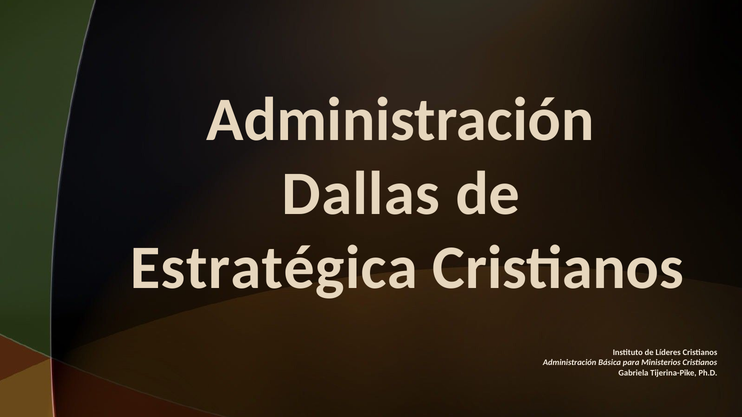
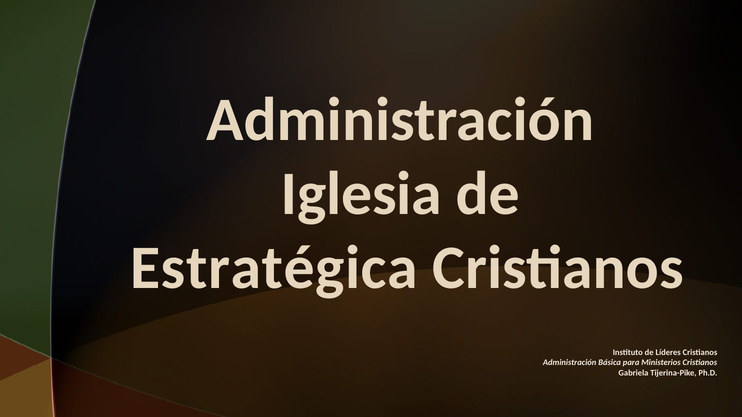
Dallas: Dallas -> Iglesia
